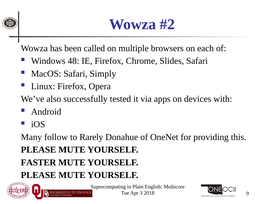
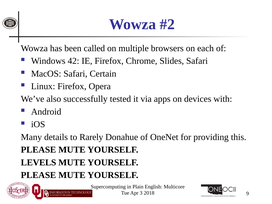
48: 48 -> 42
Simply: Simply -> Certain
follow: follow -> details
FASTER: FASTER -> LEVELS
